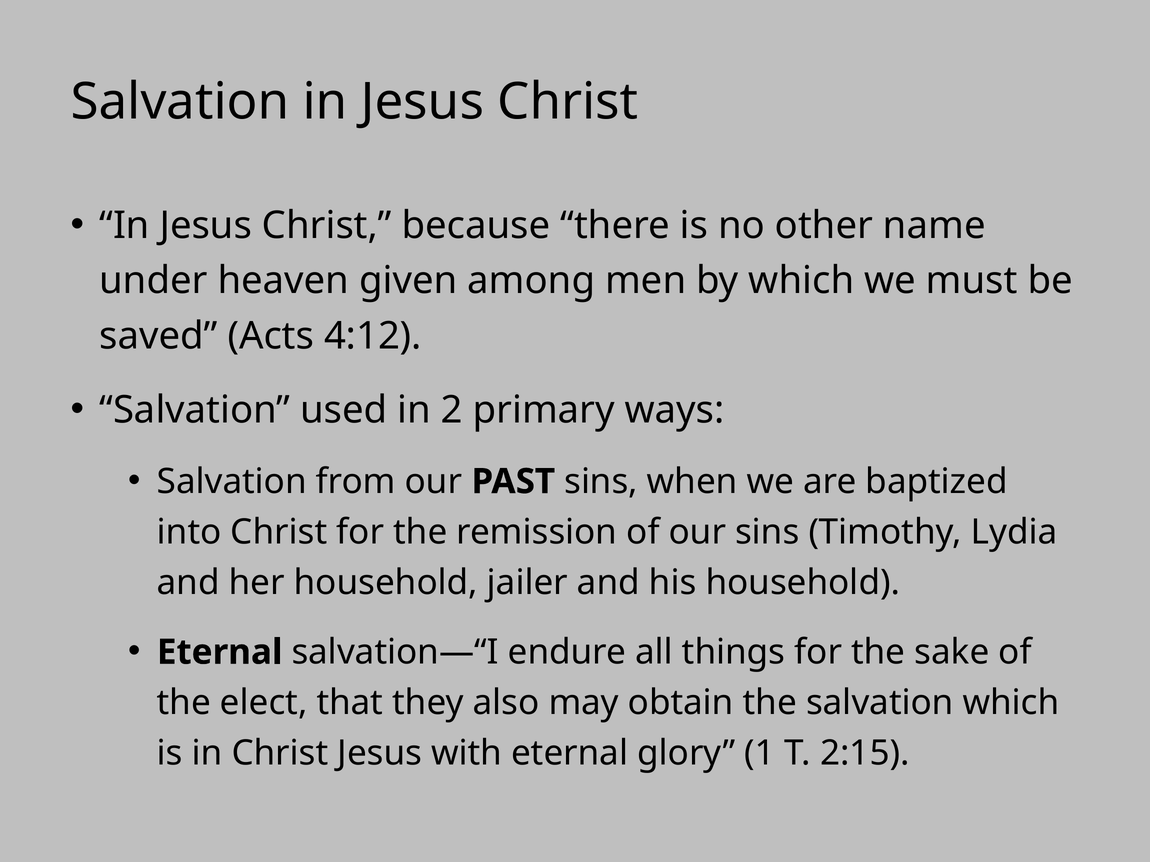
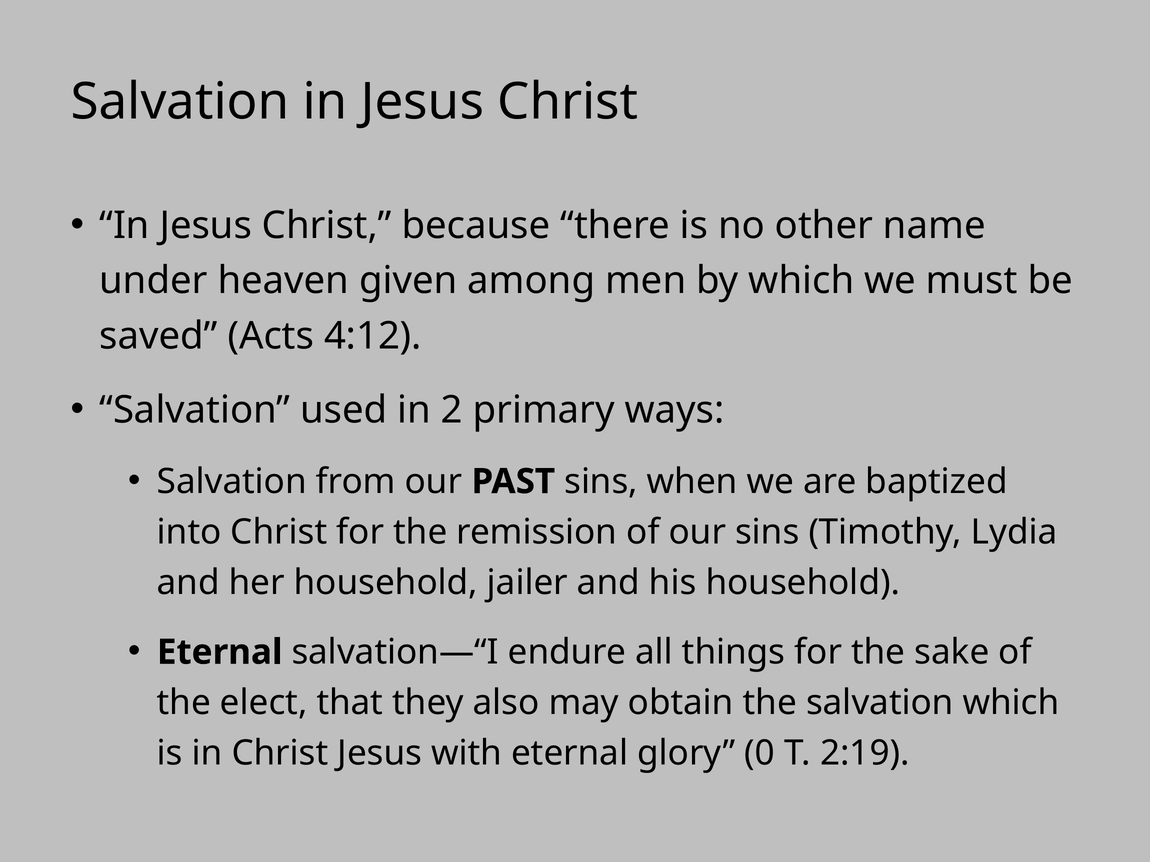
1: 1 -> 0
2:15: 2:15 -> 2:19
